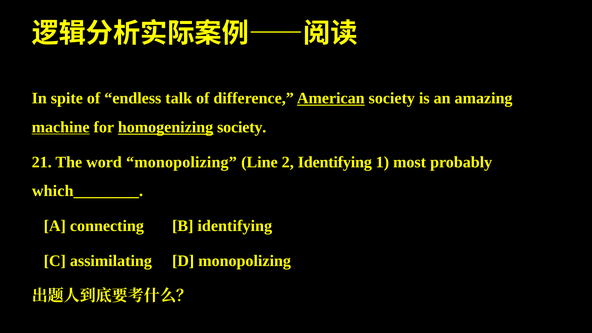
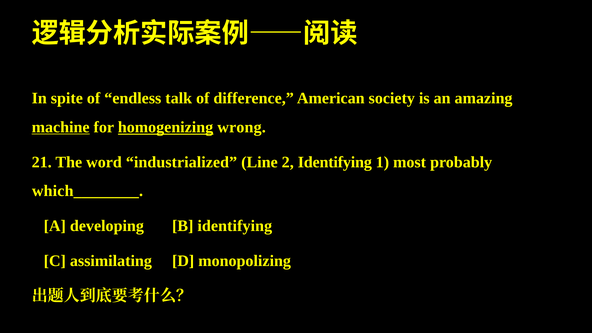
American underline: present -> none
homogenizing society: society -> wrong
word monopolizing: monopolizing -> industrialized
connecting: connecting -> developing
